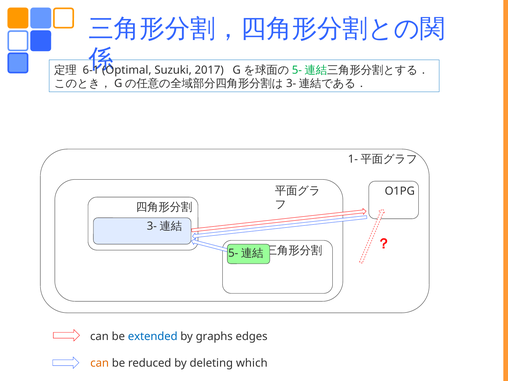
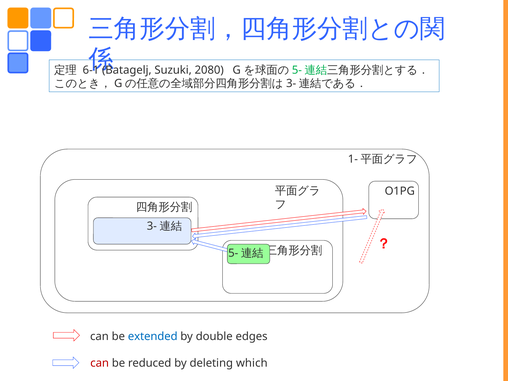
Optimal: Optimal -> Batagelj
2017: 2017 -> 2080
graphs: graphs -> double
can at (100, 363) colour: orange -> red
